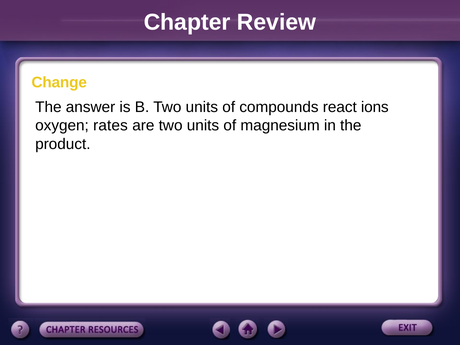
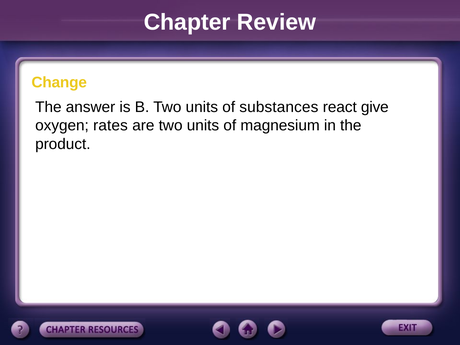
compounds: compounds -> substances
ions: ions -> give
